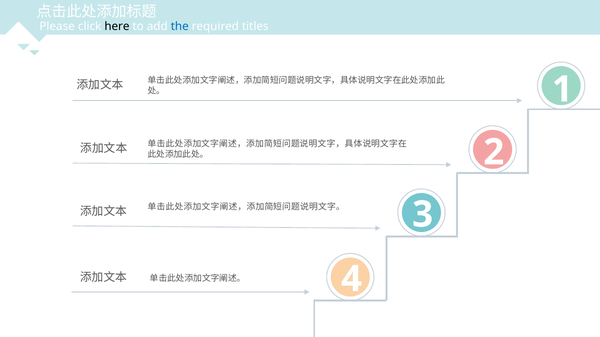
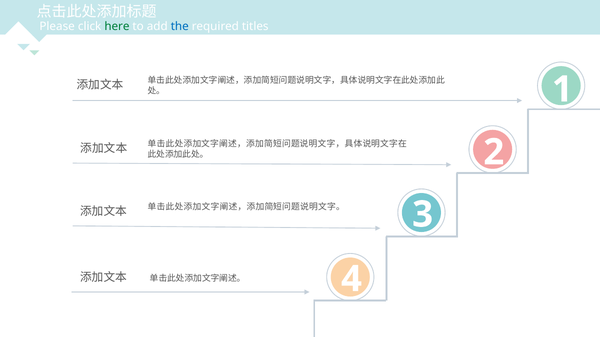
here colour: black -> green
